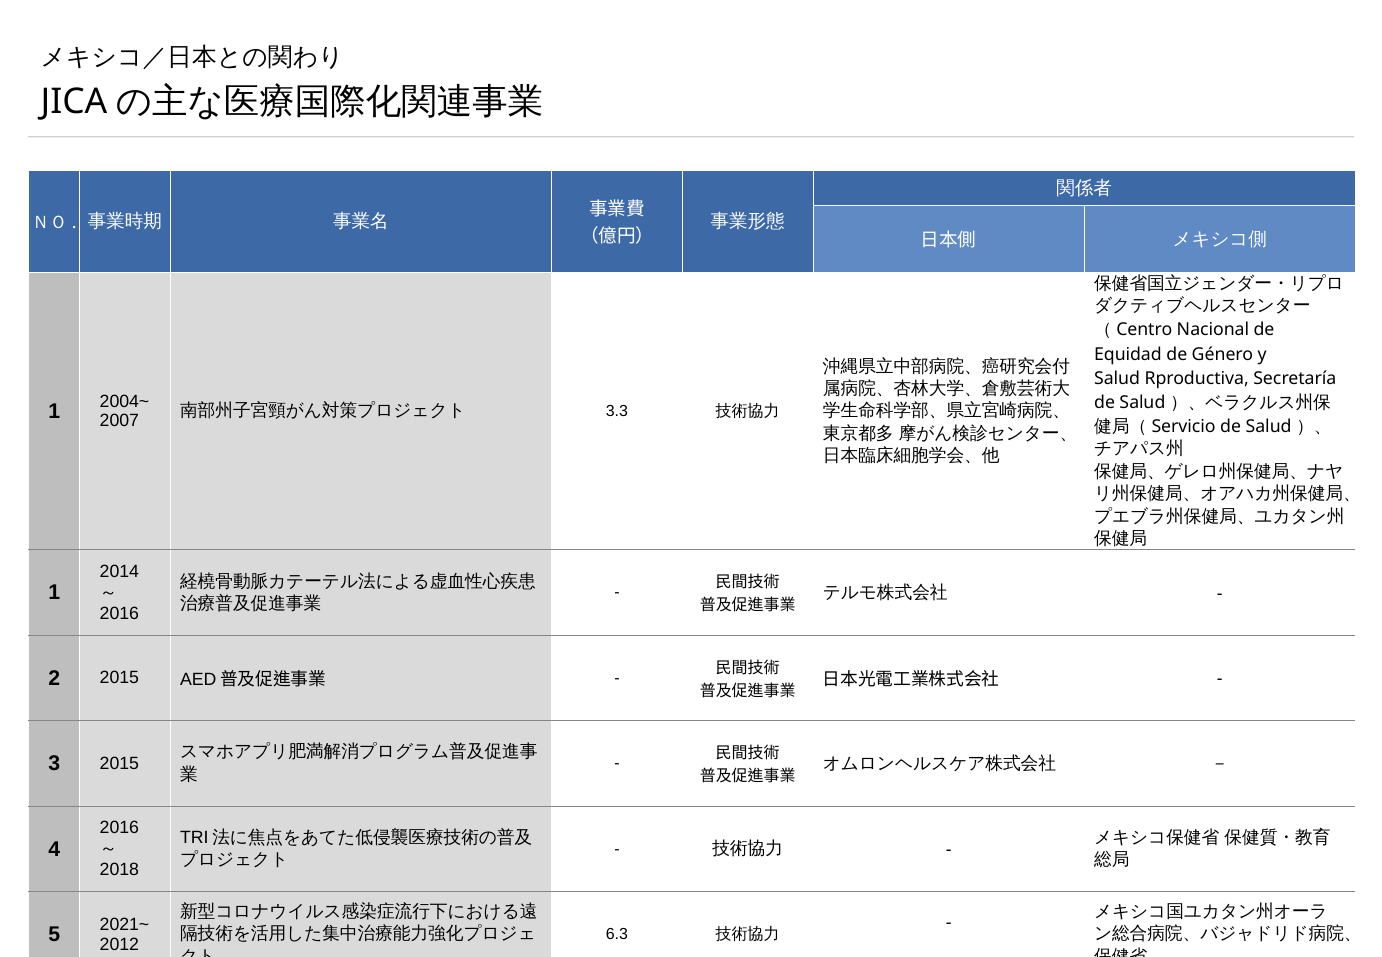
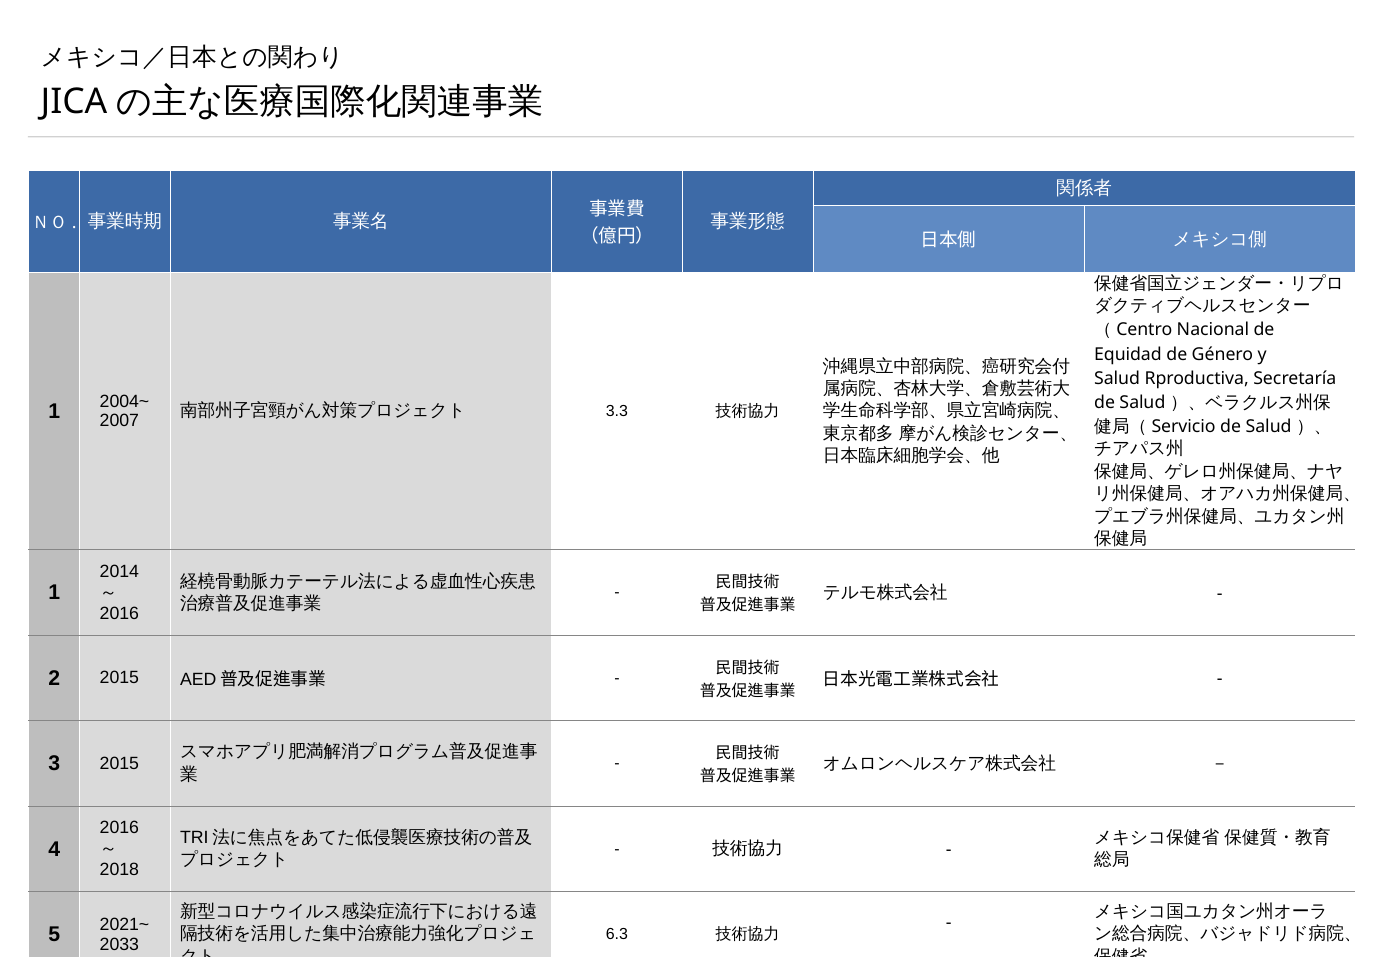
2012: 2012 -> 2033
